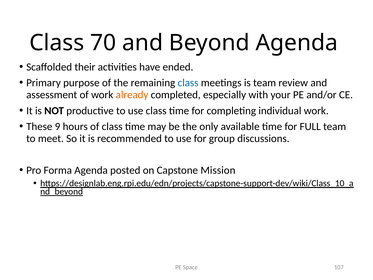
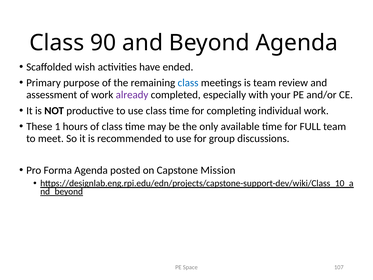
70: 70 -> 90
their: their -> wish
already colour: orange -> purple
9: 9 -> 1
